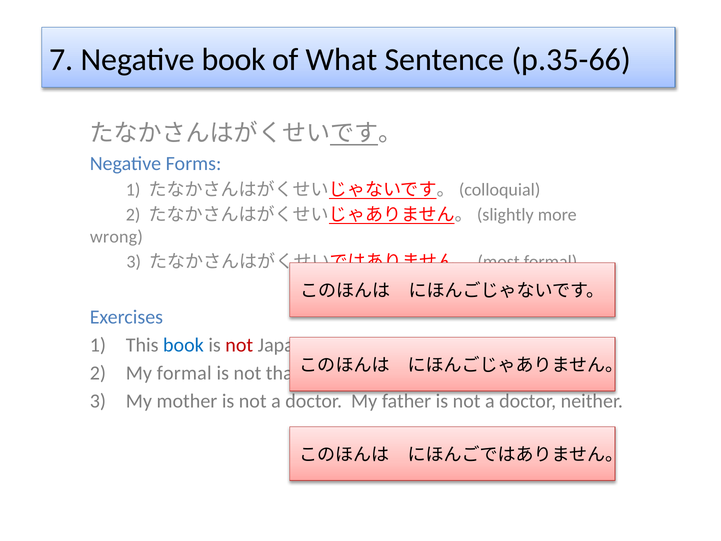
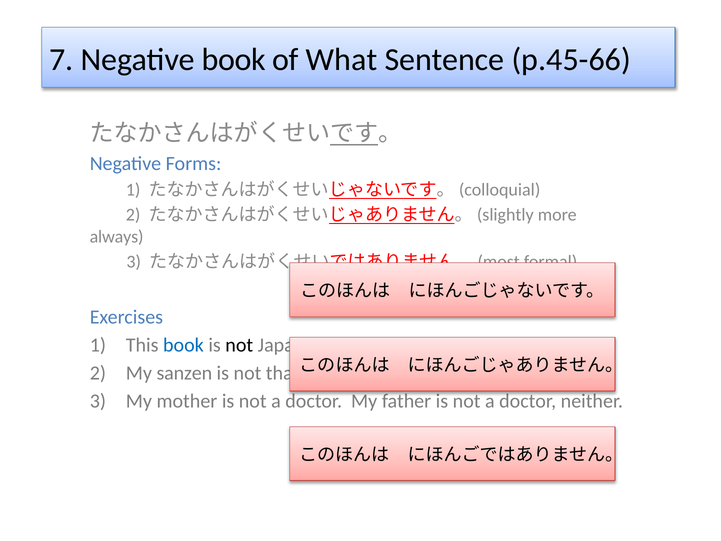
p.35-66: p.35-66 -> p.45-66
wrong: wrong -> always
not at (239, 345) colour: red -> black
My formal: formal -> sanzen
